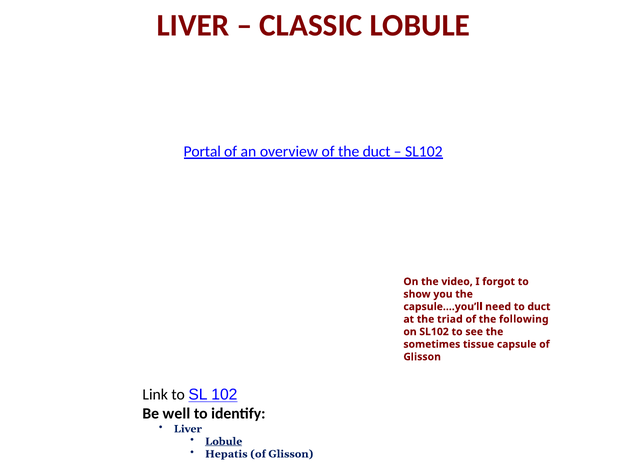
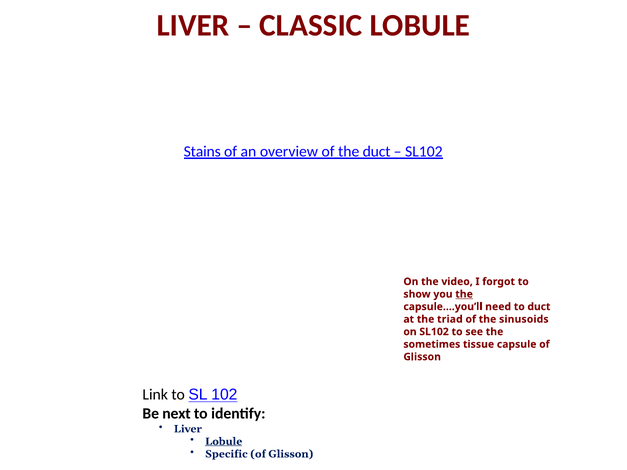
Portal: Portal -> Stains
the at (464, 294) underline: none -> present
following: following -> sinusoids
well: well -> next
Hepatis: Hepatis -> Specific
